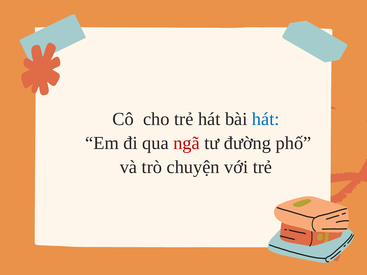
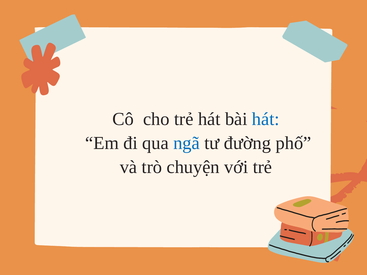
ngã colour: red -> blue
